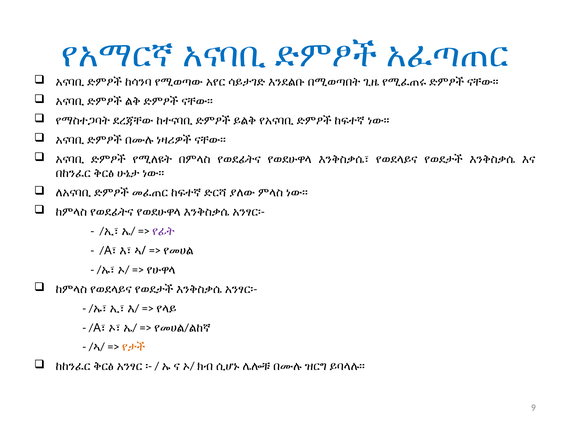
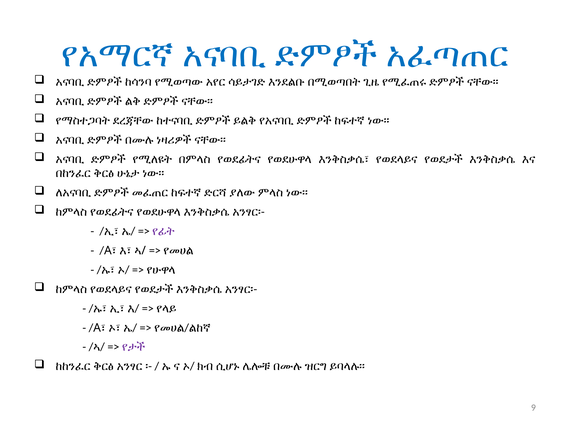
የታች colour: orange -> purple
